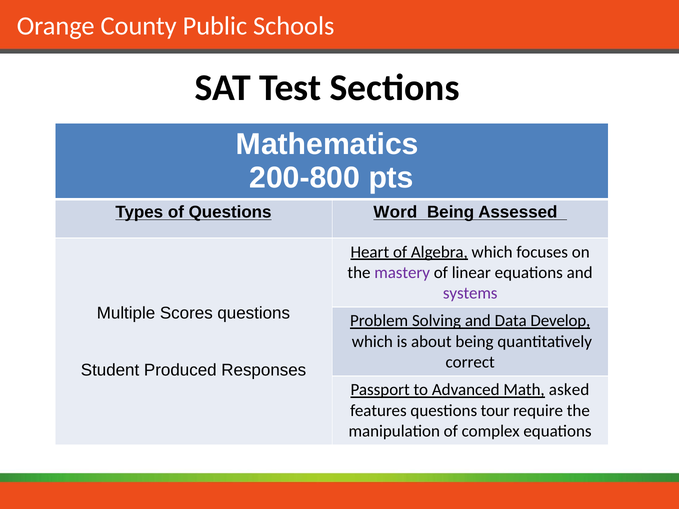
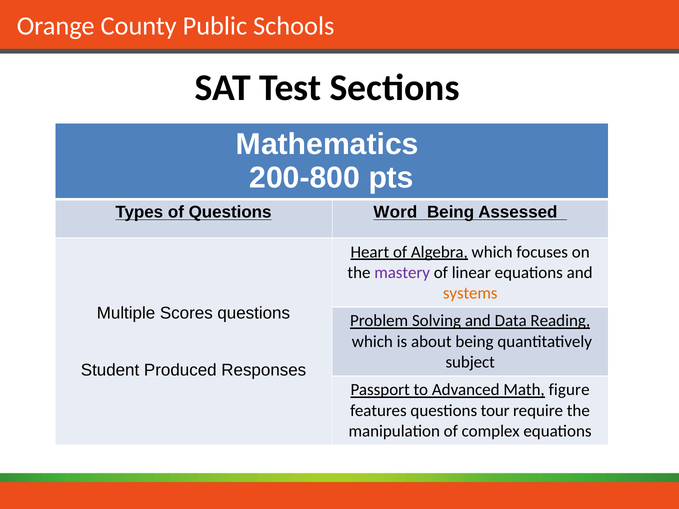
systems colour: purple -> orange
Develop: Develop -> Reading
correct: correct -> subject
asked: asked -> figure
